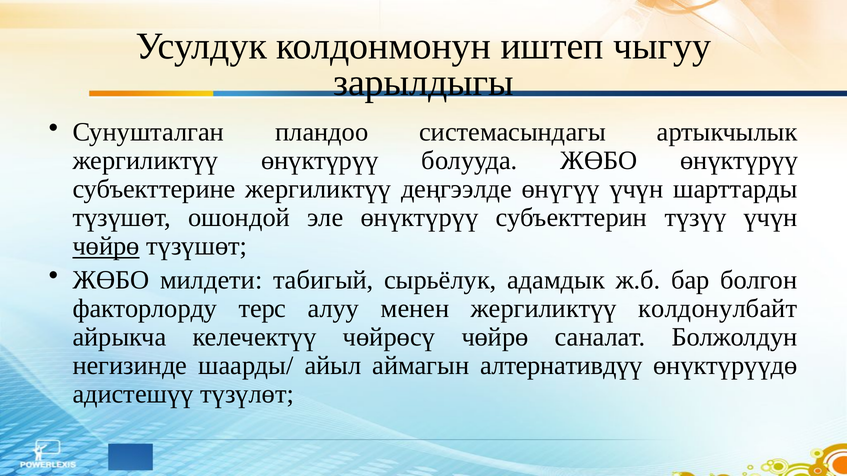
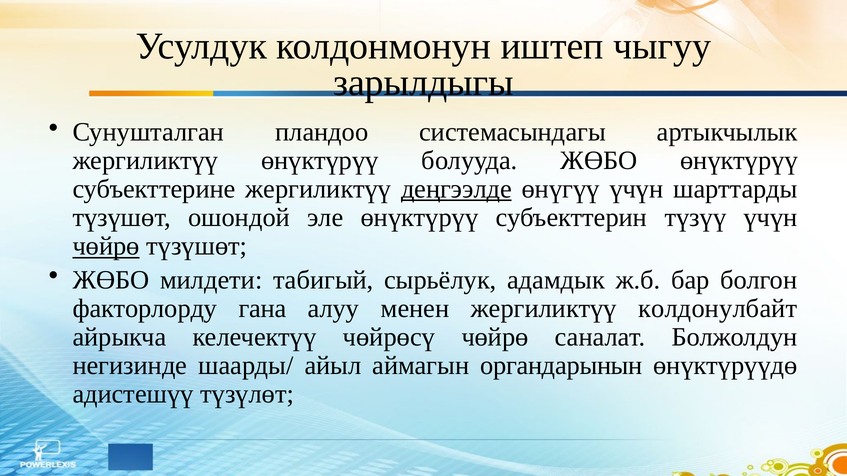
деңгээлде underline: none -> present
терс: терс -> гана
алтернативдүү: алтернативдүү -> органдарынын
